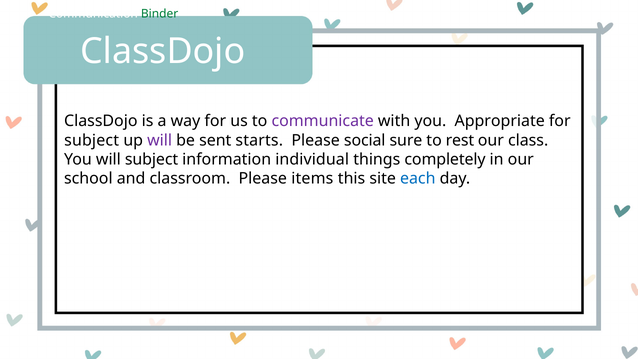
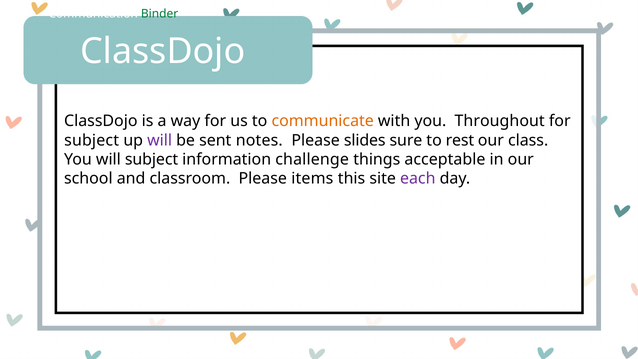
communicate colour: purple -> orange
Appropriate: Appropriate -> Throughout
starts: starts -> notes
social: social -> slides
individual: individual -> challenge
completely: completely -> acceptable
each colour: blue -> purple
